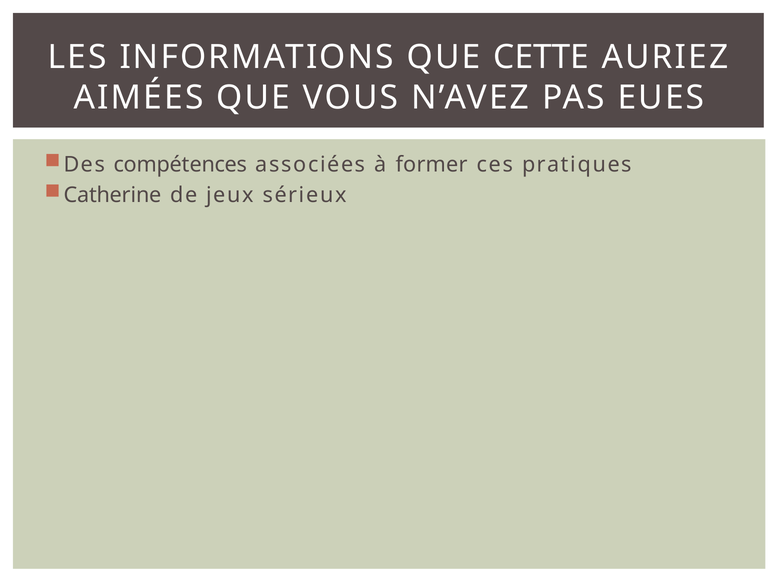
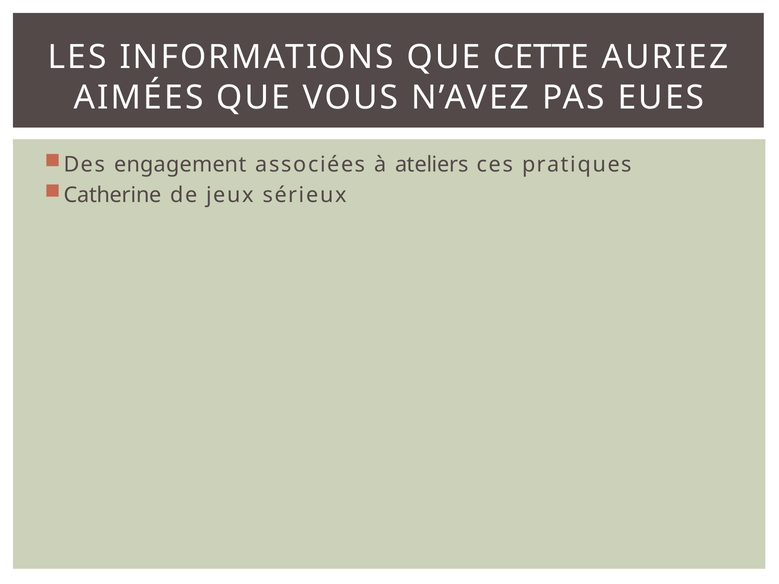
compétences: compétences -> engagement
former: former -> ateliers
